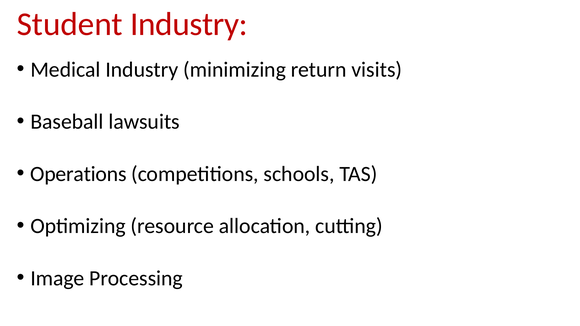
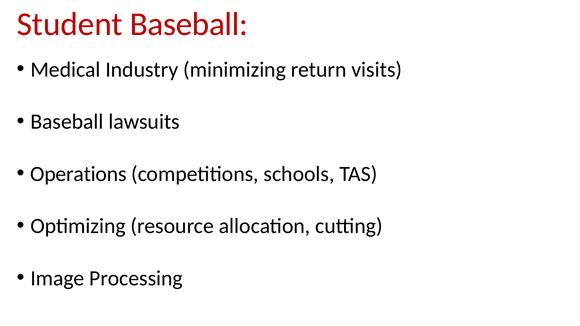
Student Industry: Industry -> Baseball
